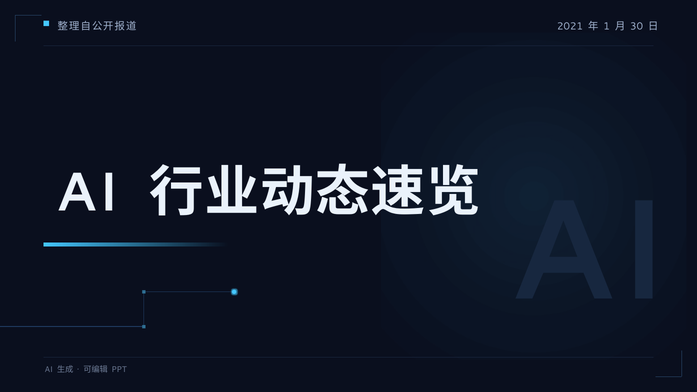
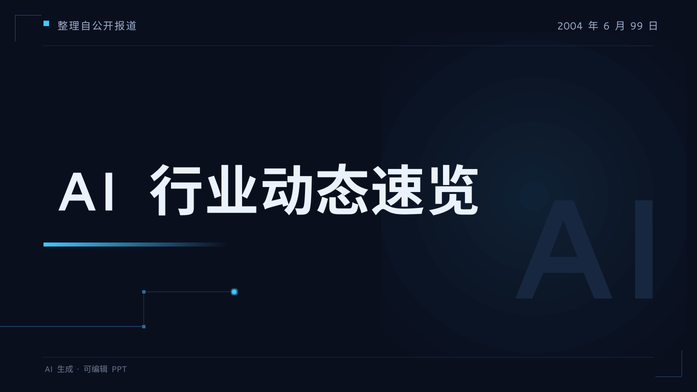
2021: 2021 -> 2004
1: 1 -> 6
30: 30 -> 99
